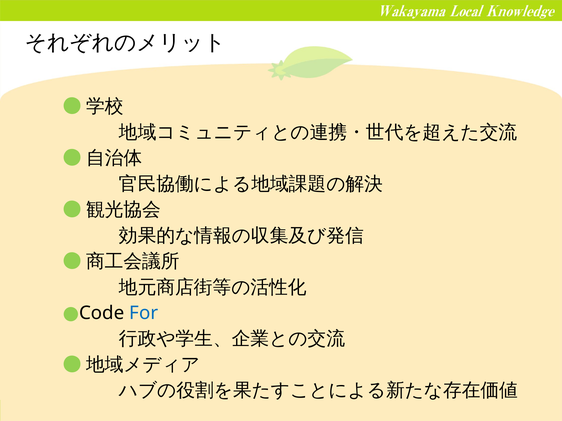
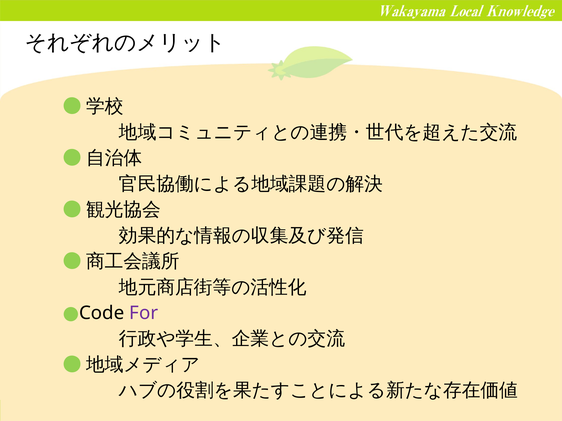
For colour: blue -> purple
